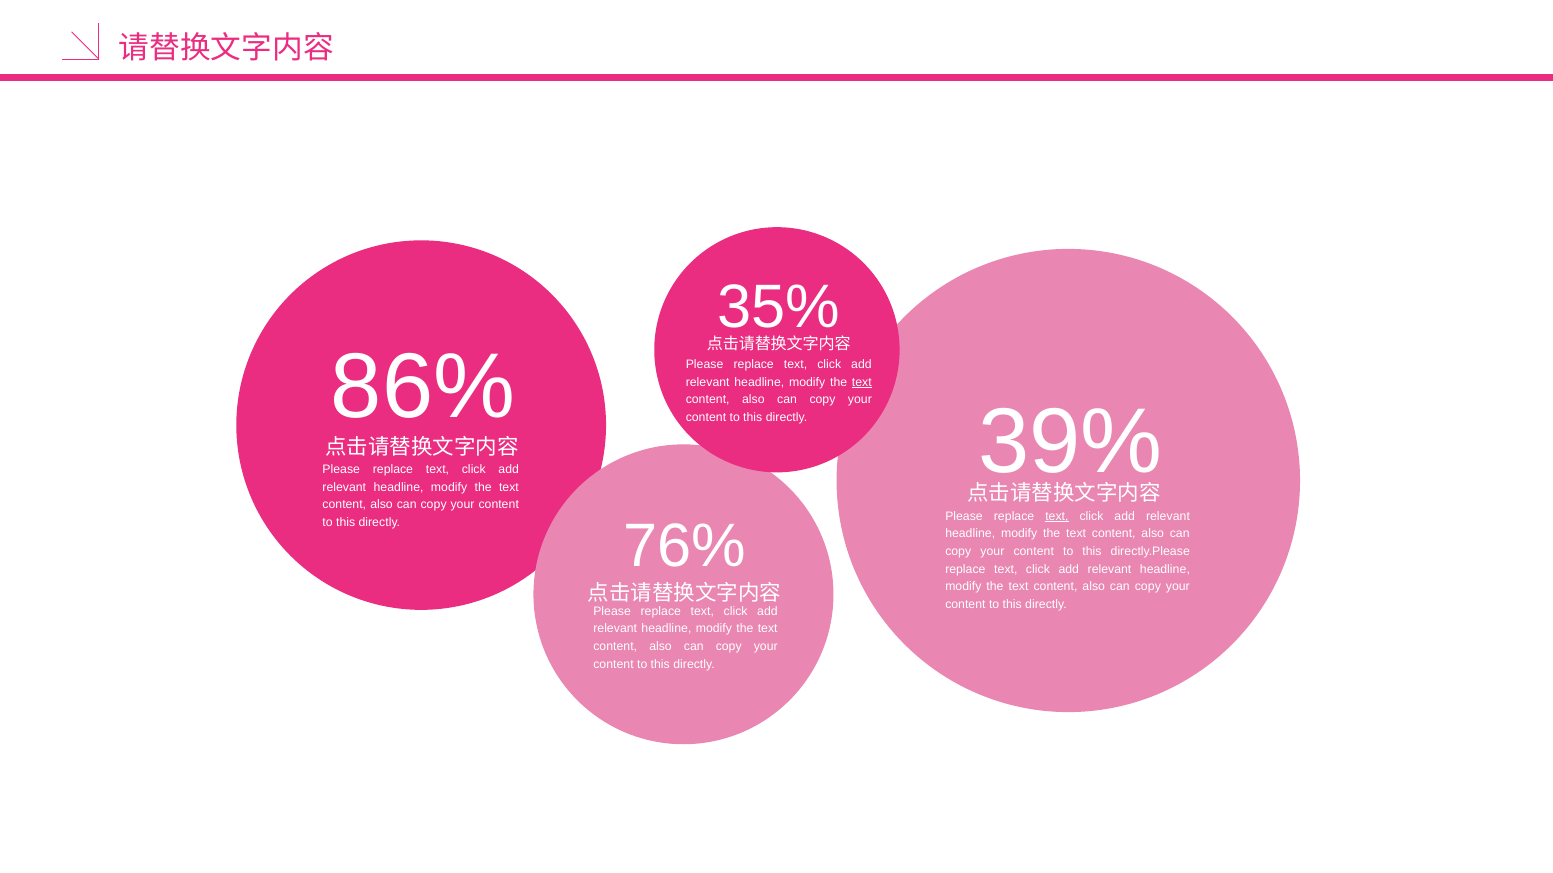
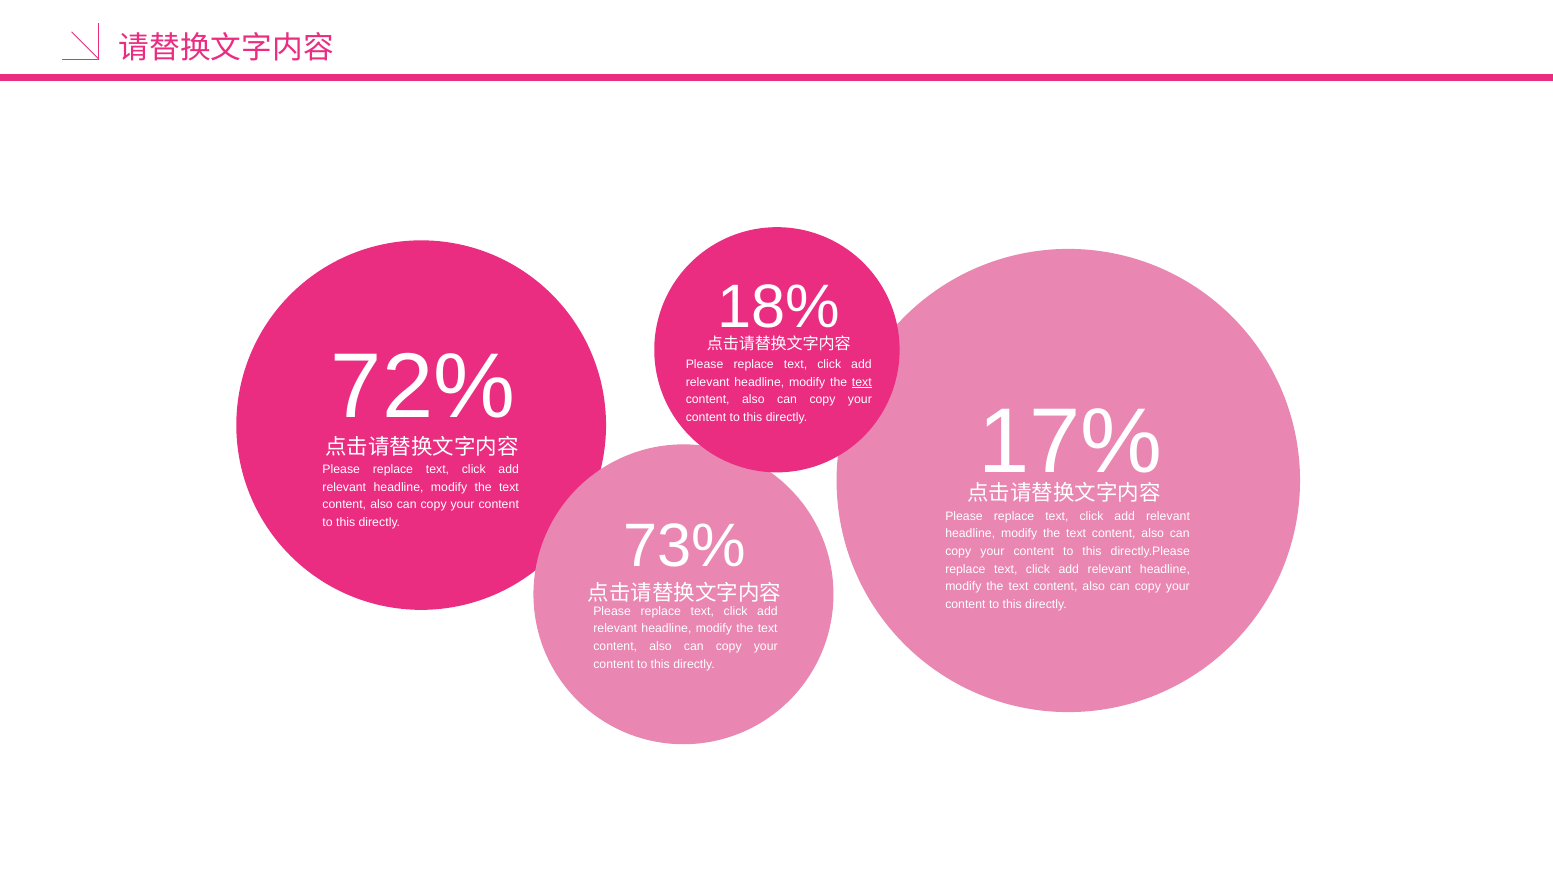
35%: 35% -> 18%
86%: 86% -> 72%
39%: 39% -> 17%
text at (1057, 517) underline: present -> none
76%: 76% -> 73%
